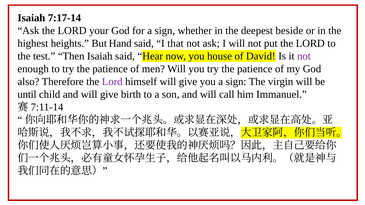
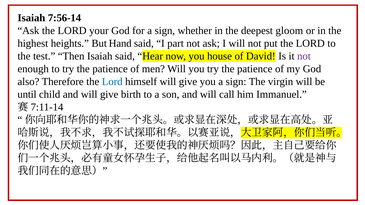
7:17-14: 7:17-14 -> 7:56-14
beside: beside -> gloom
that: that -> part
Lord at (112, 82) colour: purple -> blue
